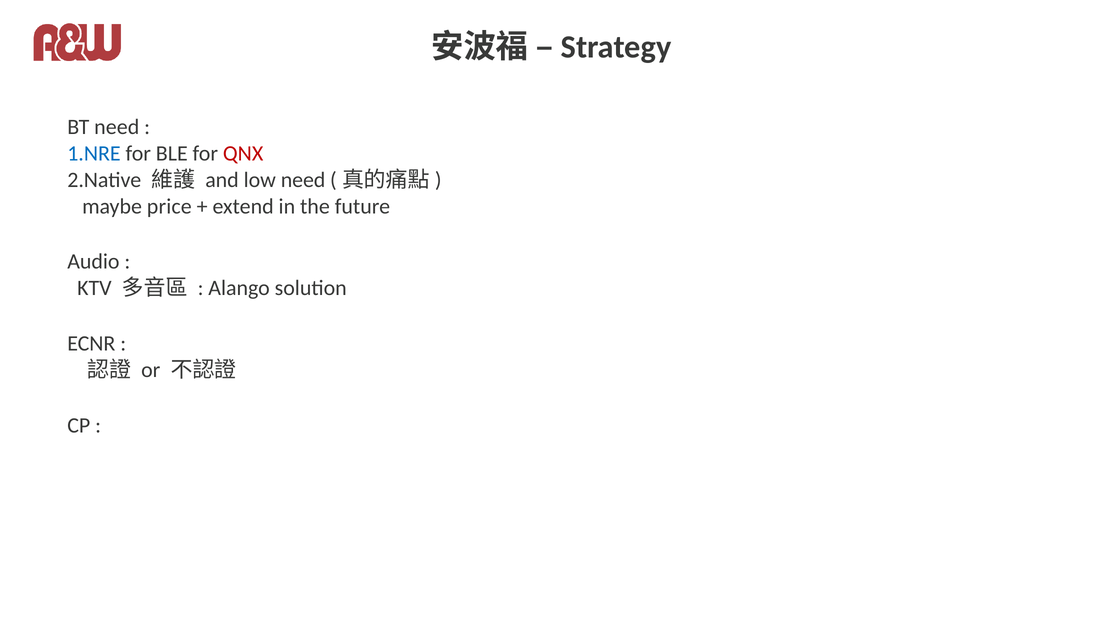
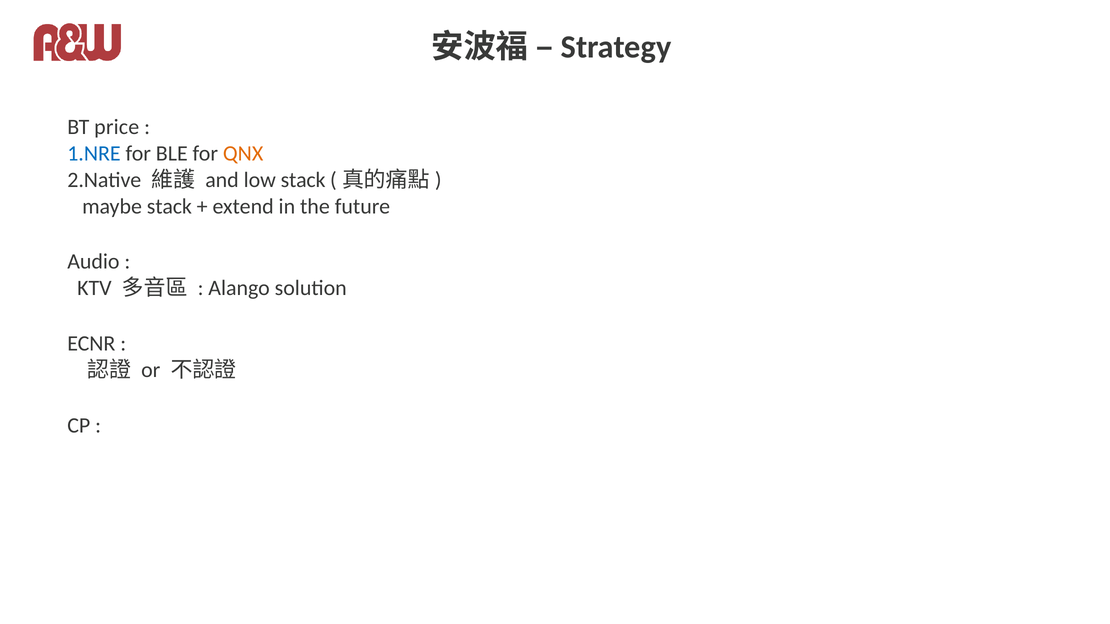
BT need: need -> price
QNX colour: red -> orange
low need: need -> stack
maybe price: price -> stack
